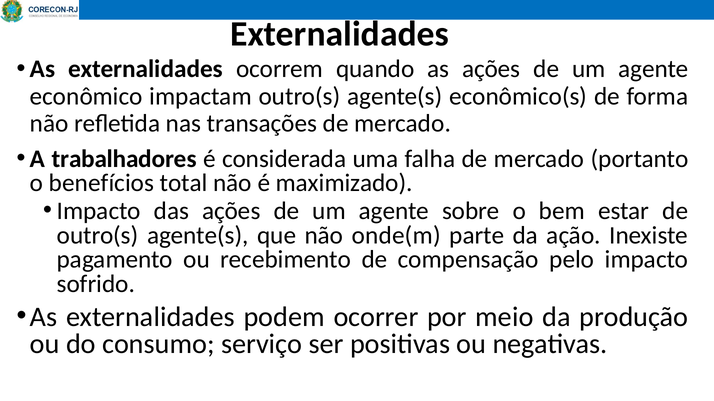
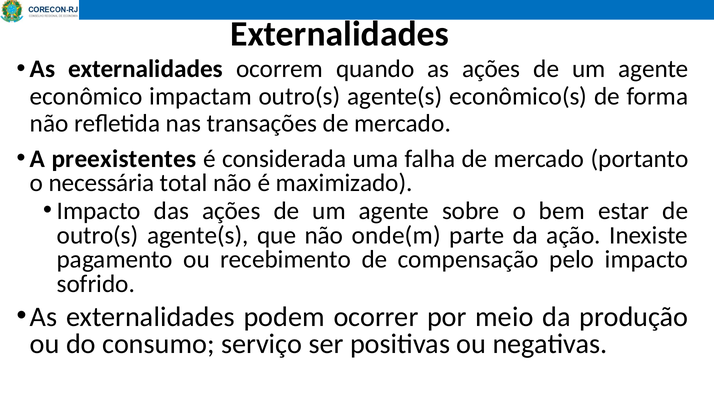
trabalhadores: trabalhadores -> preexistentes
benefícios: benefícios -> necessária
